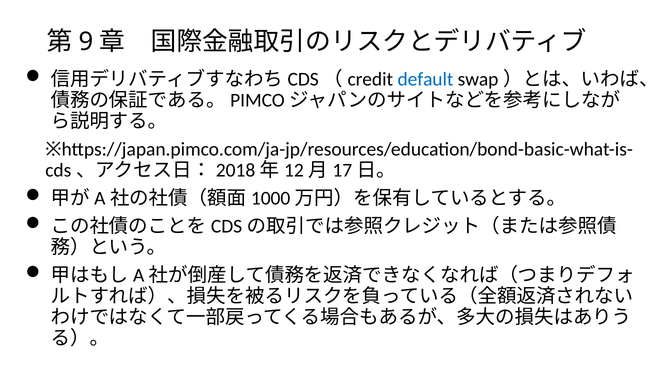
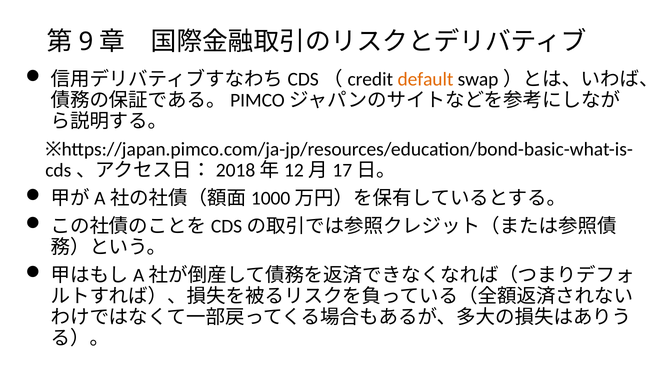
default colour: blue -> orange
